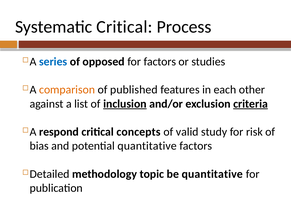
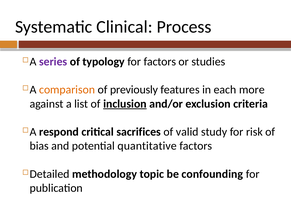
Systematic Critical: Critical -> Clinical
series colour: blue -> purple
opposed: opposed -> typology
published: published -> previously
other: other -> more
criteria underline: present -> none
concepts: concepts -> sacrifices
be quantitative: quantitative -> confounding
